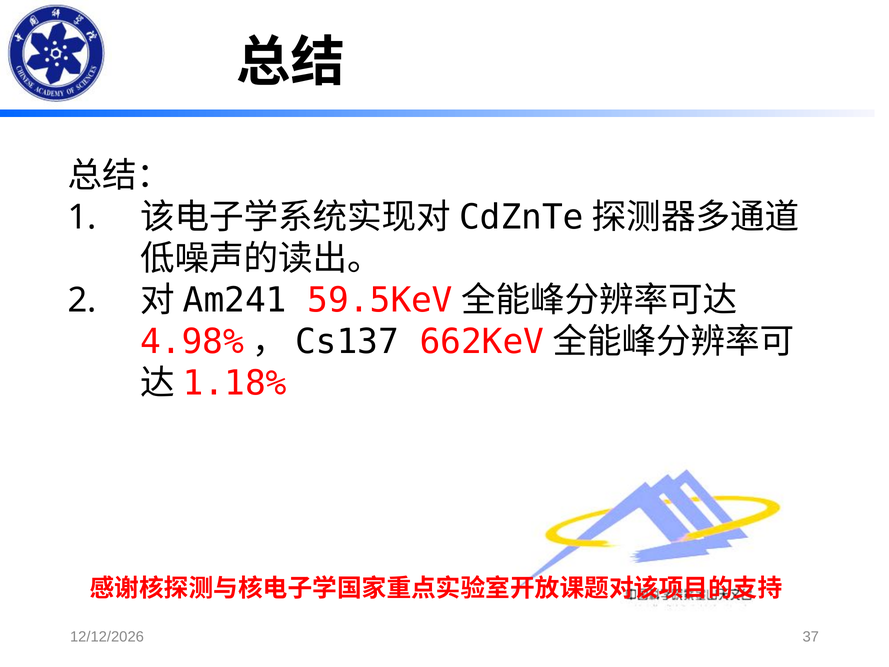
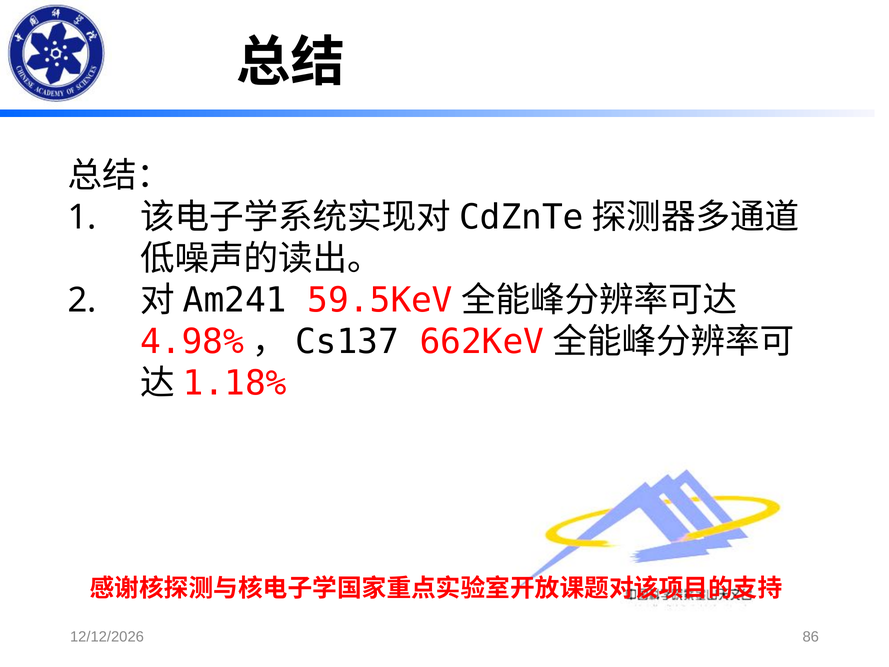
37: 37 -> 86
